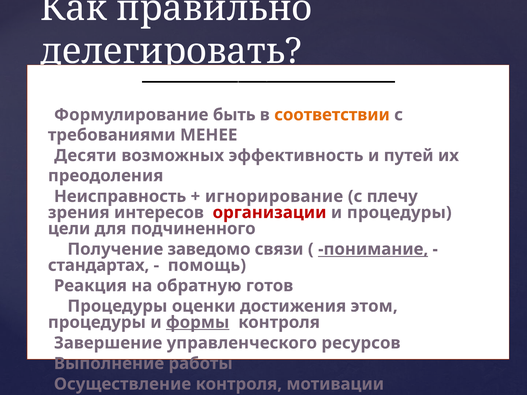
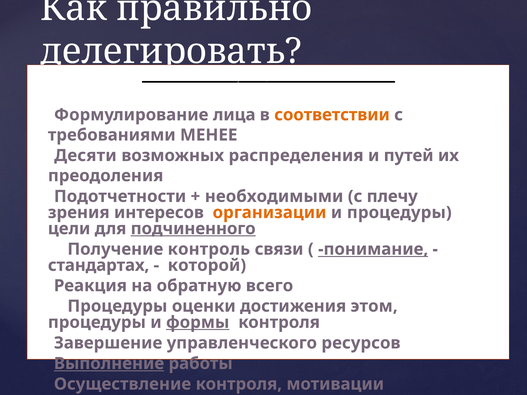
быть: быть -> лица
эффективность: эффективность -> распределения
Неисправность: Неисправность -> Подотчетности
игнорирование: игнорирование -> необходимыми
организации colour: red -> orange
подчиненного underline: none -> present
заведомо: заведомо -> контроль
помощь: помощь -> которой
готов: готов -> всего
Выполнение underline: none -> present
